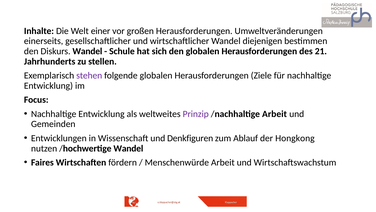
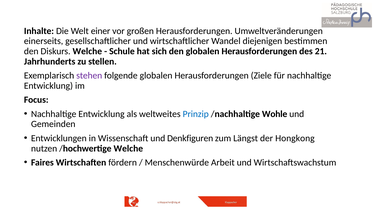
Diskurs Wandel: Wandel -> Welche
Prinzip colour: purple -> blue
/nachhaltige Arbeit: Arbeit -> Wohle
Ablauf: Ablauf -> Längst
/hochwertige Wandel: Wandel -> Welche
